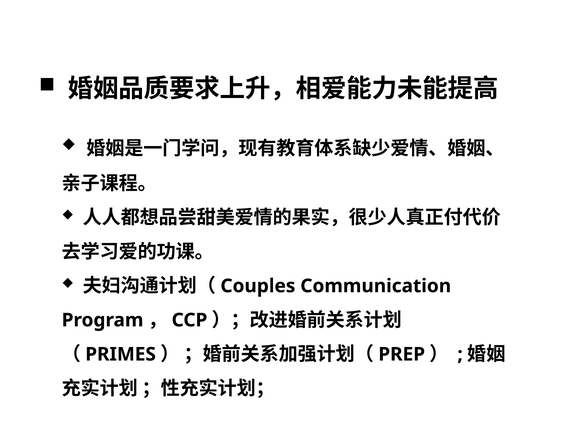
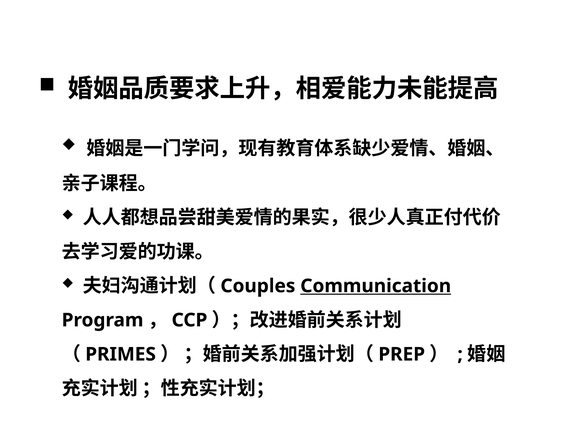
Communication underline: none -> present
